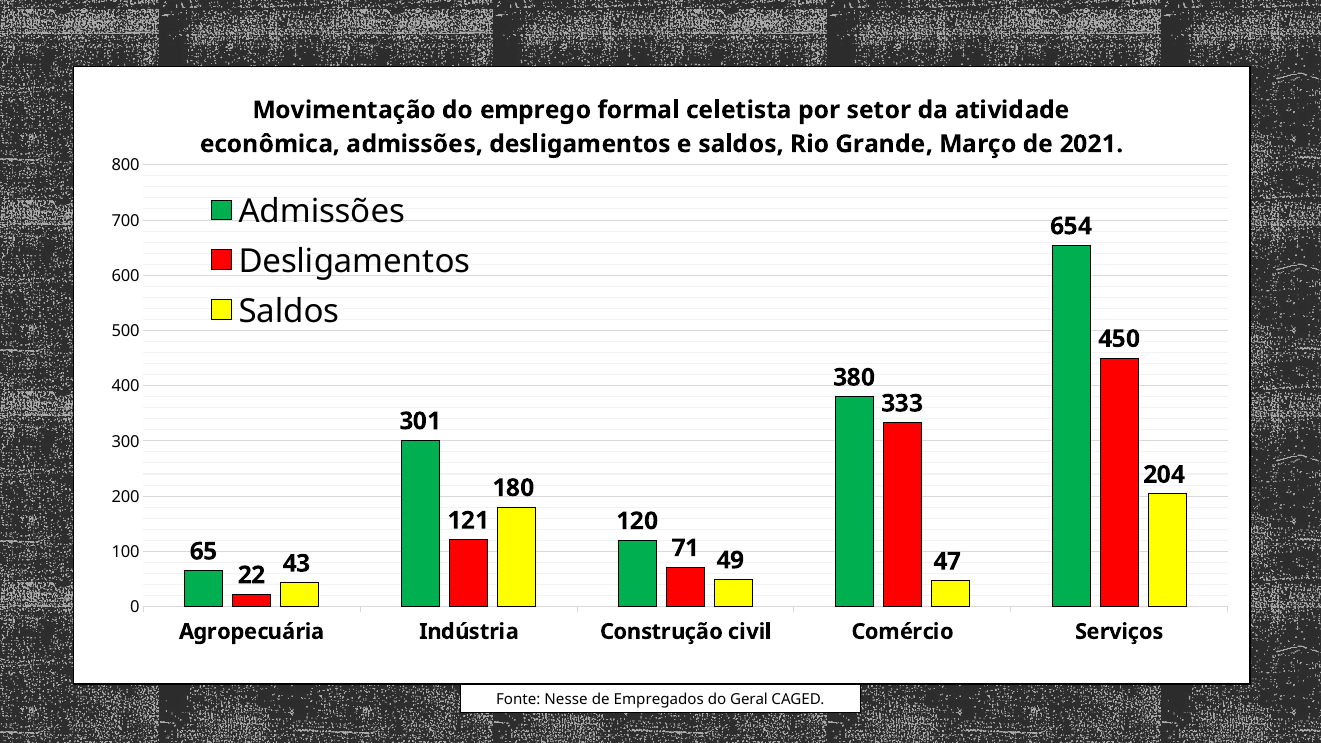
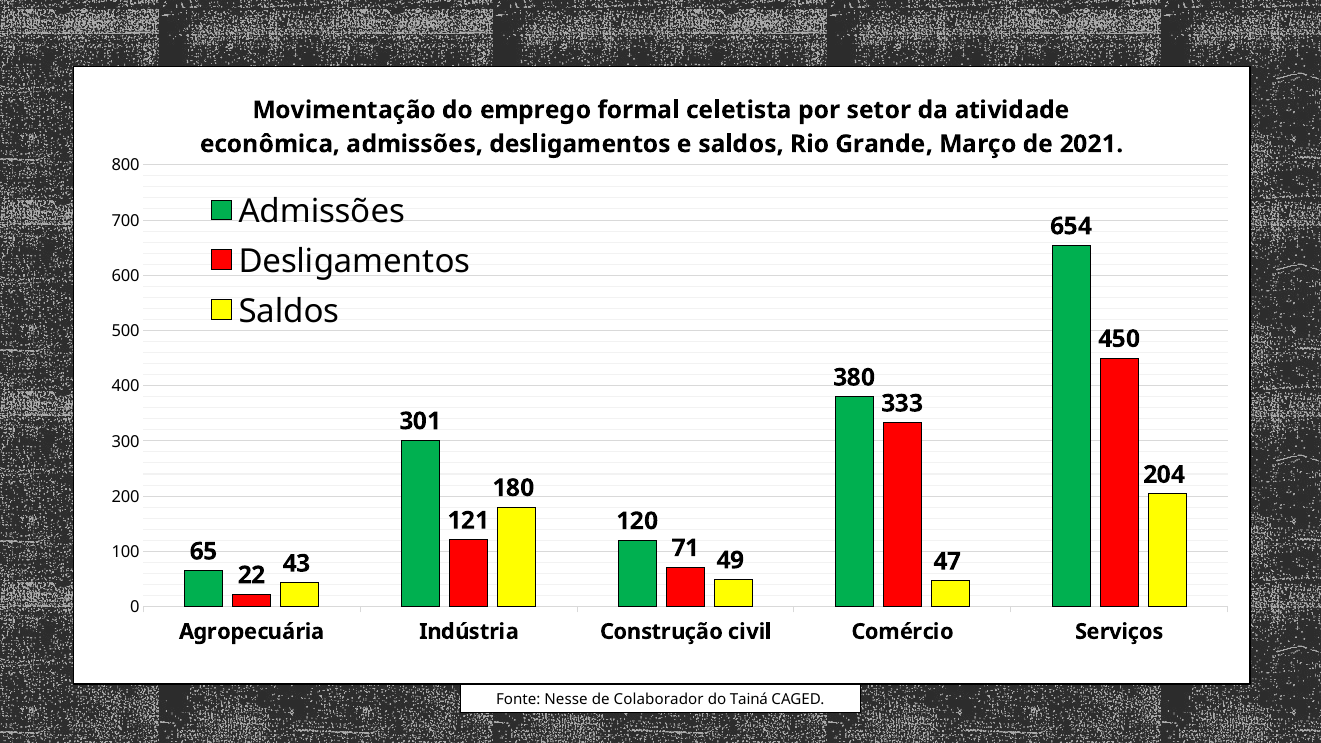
Empregados: Empregados -> Colaborador
Geral: Geral -> Tainá
